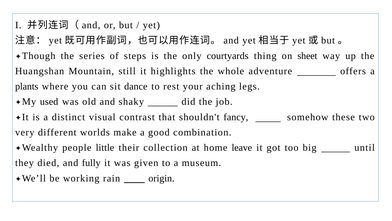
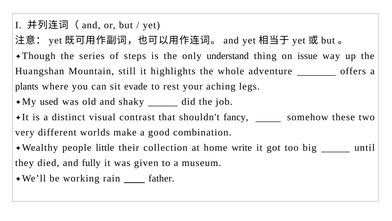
courtyards: courtyards -> understand
sheet: sheet -> issue
dance: dance -> evade
leave: leave -> write
origin: origin -> father
